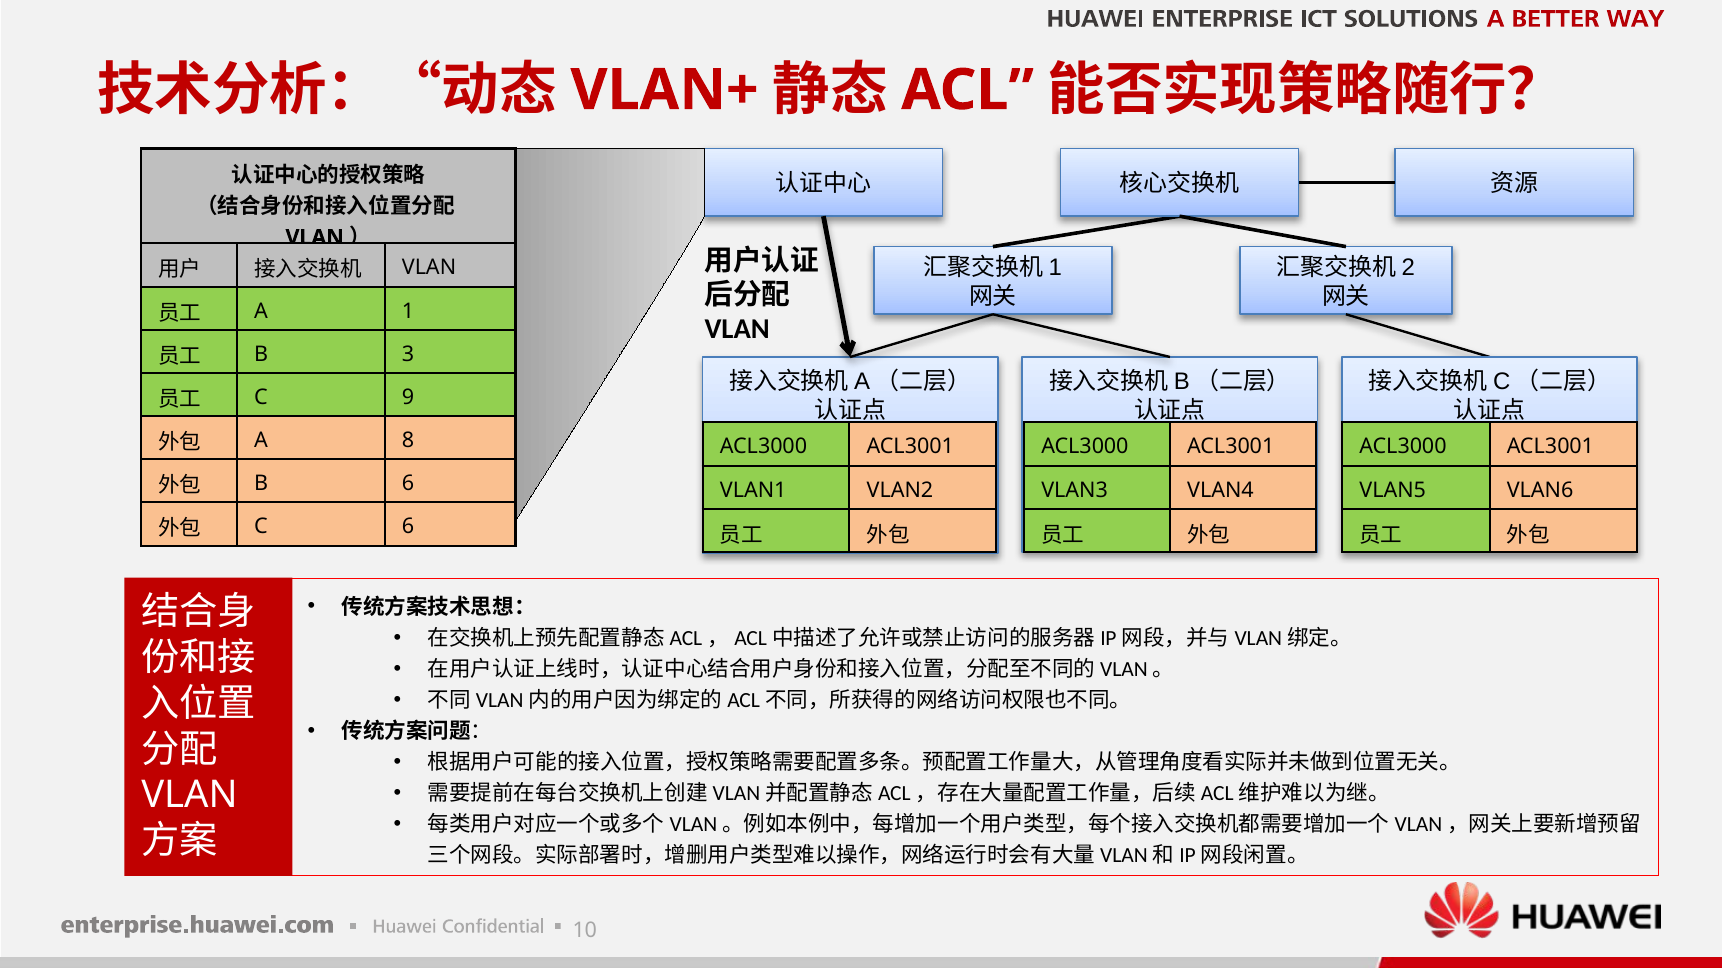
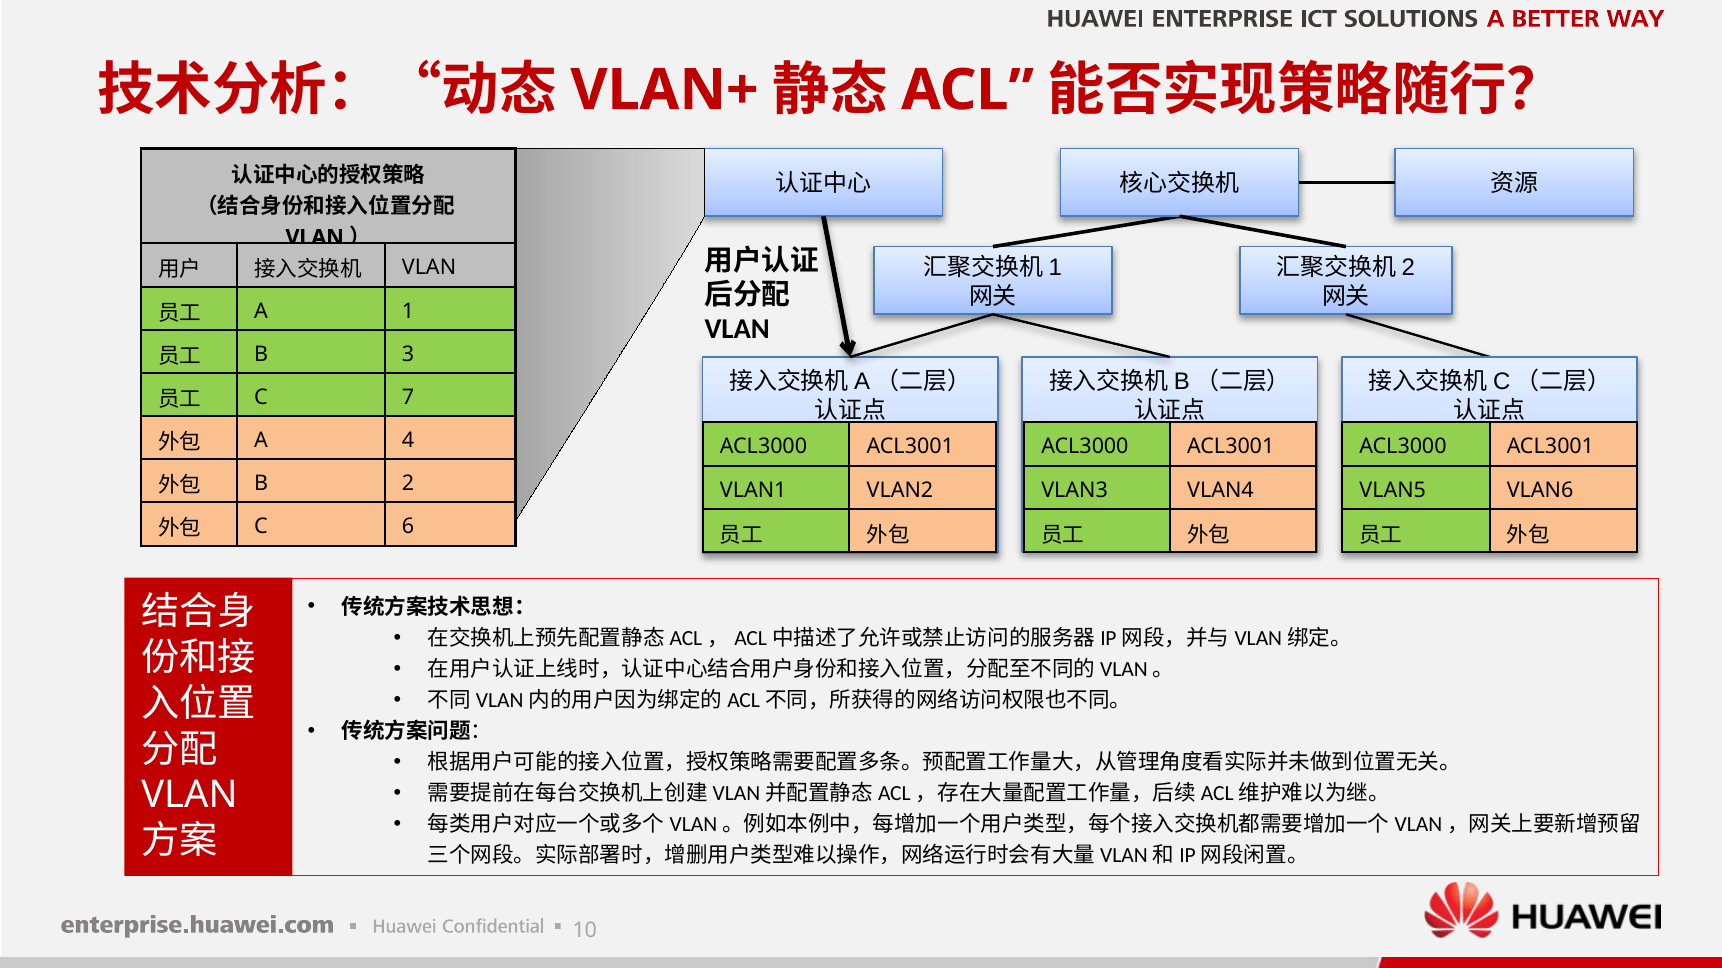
9: 9 -> 7
8: 8 -> 4
B 6: 6 -> 2
